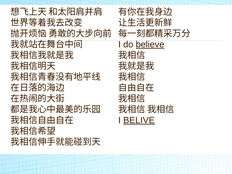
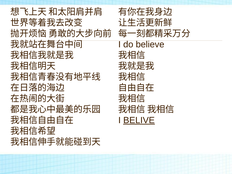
believe underline: present -> none
